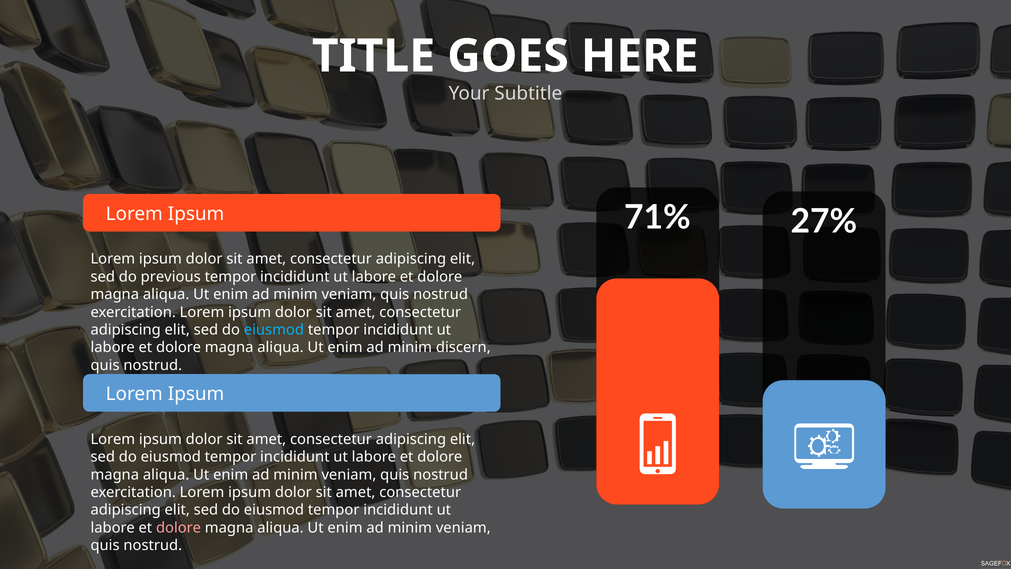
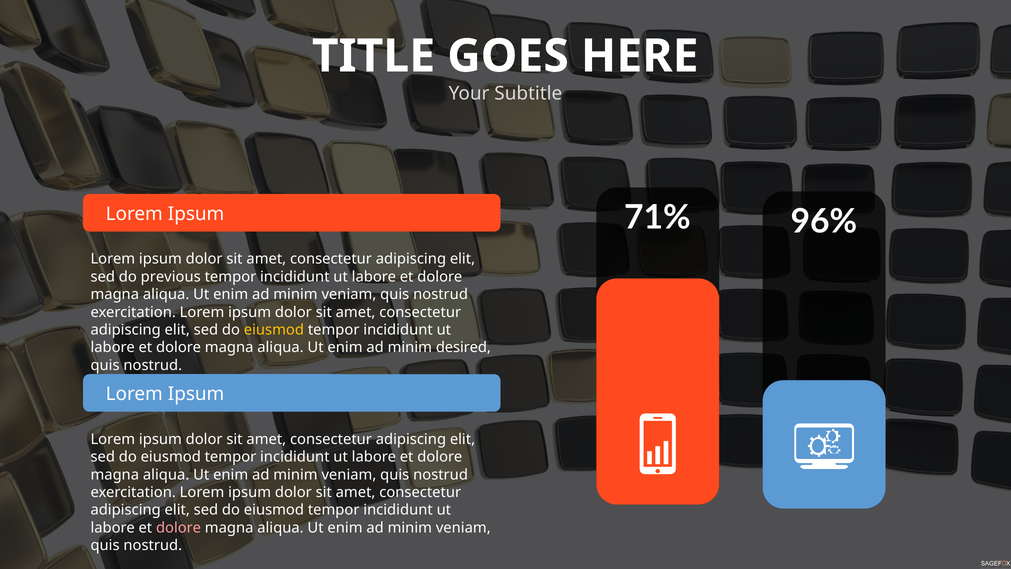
27%: 27% -> 96%
eiusmod at (274, 330) colour: light blue -> yellow
discern: discern -> desired
